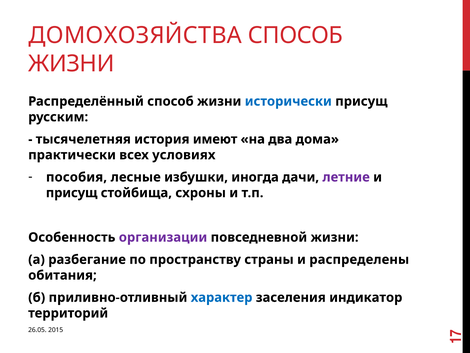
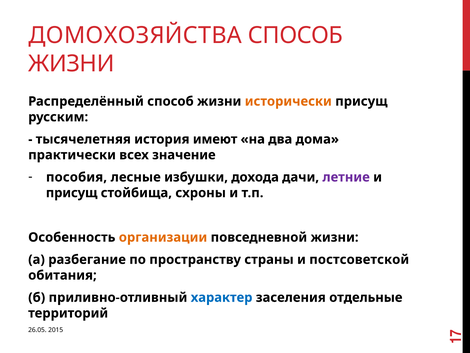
исторически colour: blue -> orange
условиях: условиях -> значение
иногда: иногда -> дохода
организации colour: purple -> orange
распределены: распределены -> постсоветской
индикатор: индикатор -> отдельные
